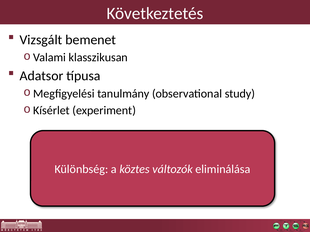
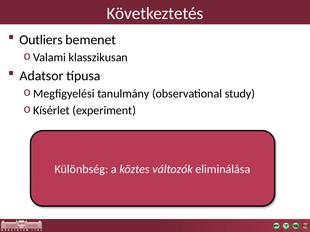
Vizsgált: Vizsgált -> Outliers
